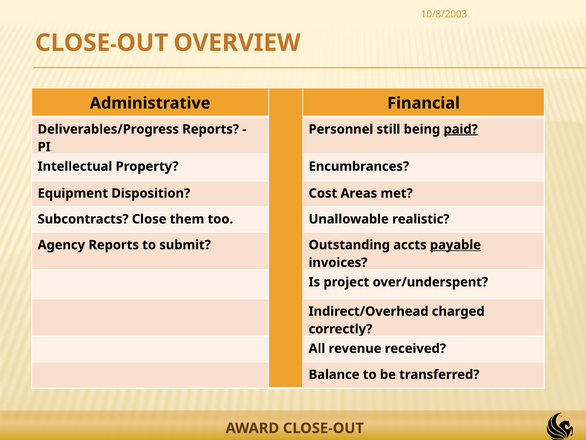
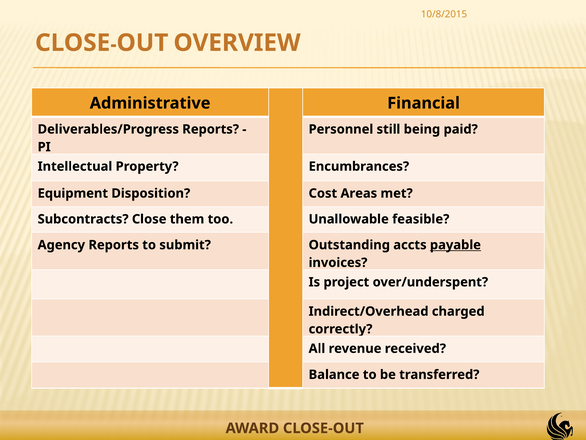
10/8/2003: 10/8/2003 -> 10/8/2015
paid underline: present -> none
realistic: realistic -> feasible
